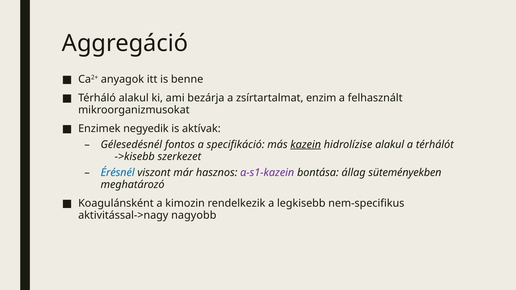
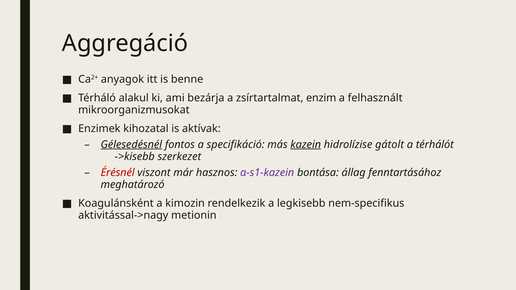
negyedik: negyedik -> kihozatal
Gélesedésnél underline: none -> present
hidrolízise alakul: alakul -> gátolt
Érésnél colour: blue -> red
süteményekben: süteményekben -> fenntartásához
nagyobb: nagyobb -> metionin
